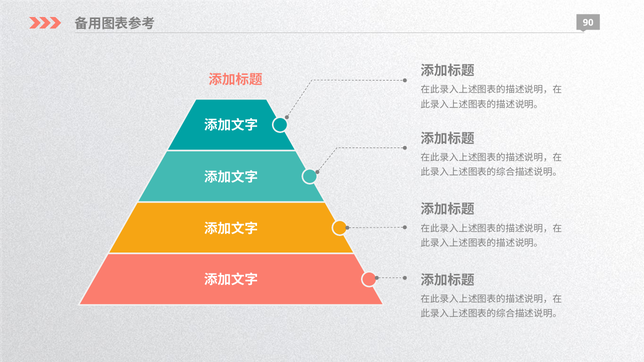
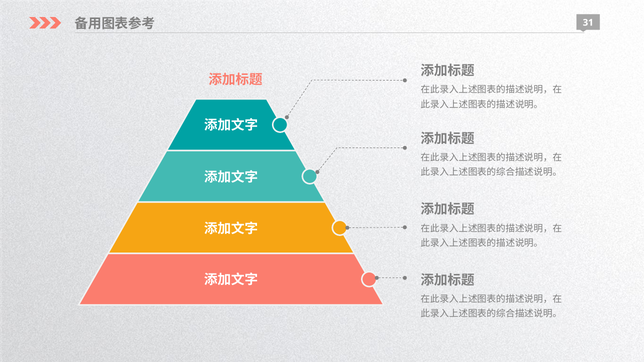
90: 90 -> 31
